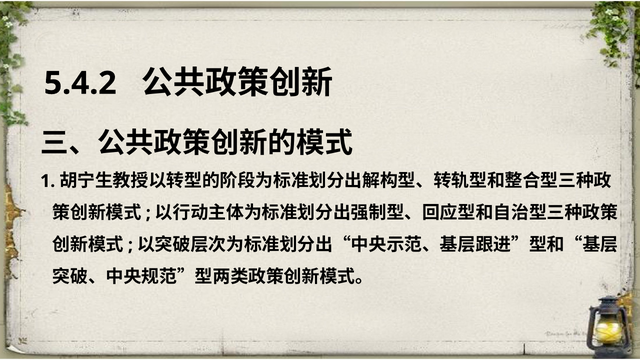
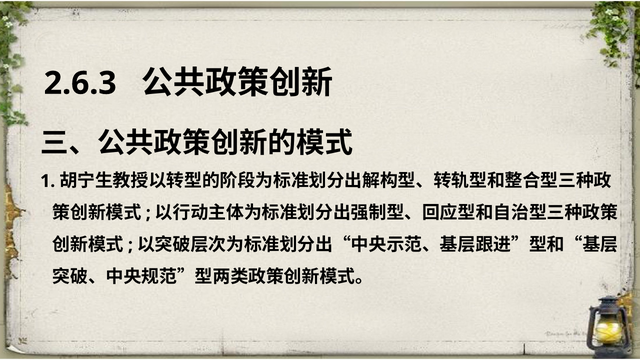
5.4.2: 5.4.2 -> 2.6.3
